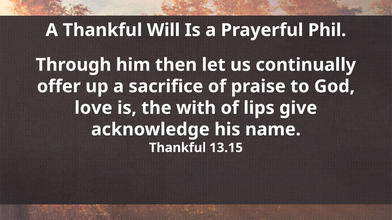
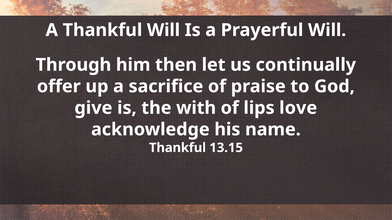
Prayerful Phil: Phil -> Will
love: love -> give
give: give -> love
